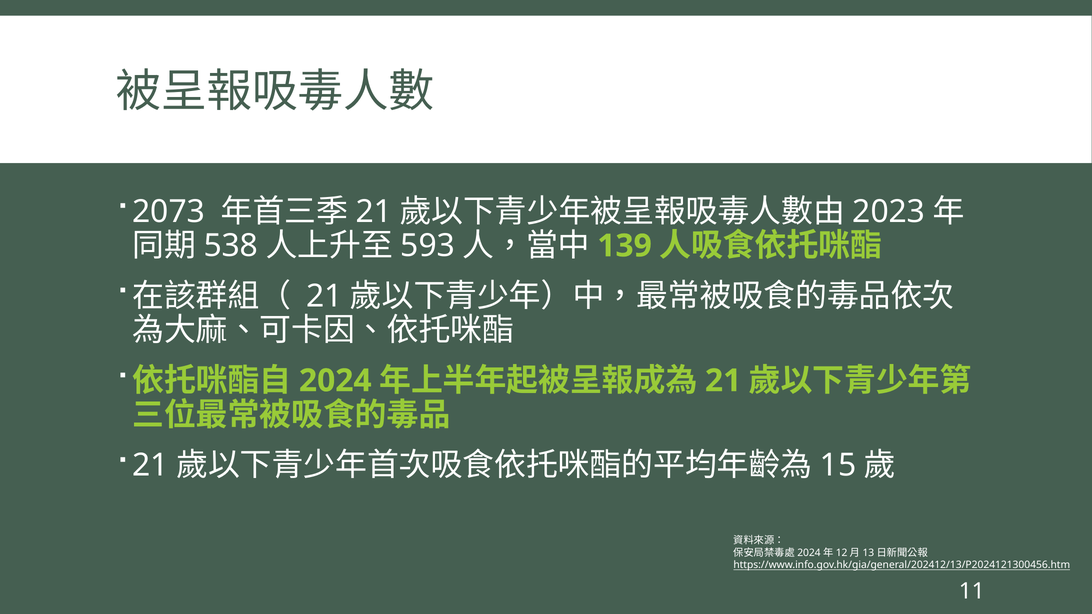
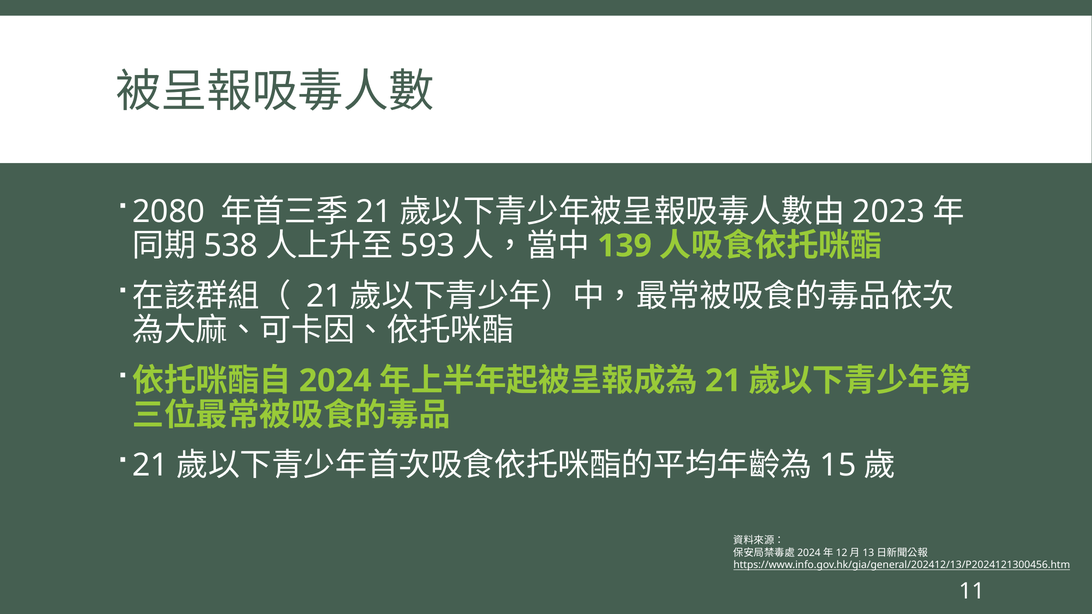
2073: 2073 -> 2080
